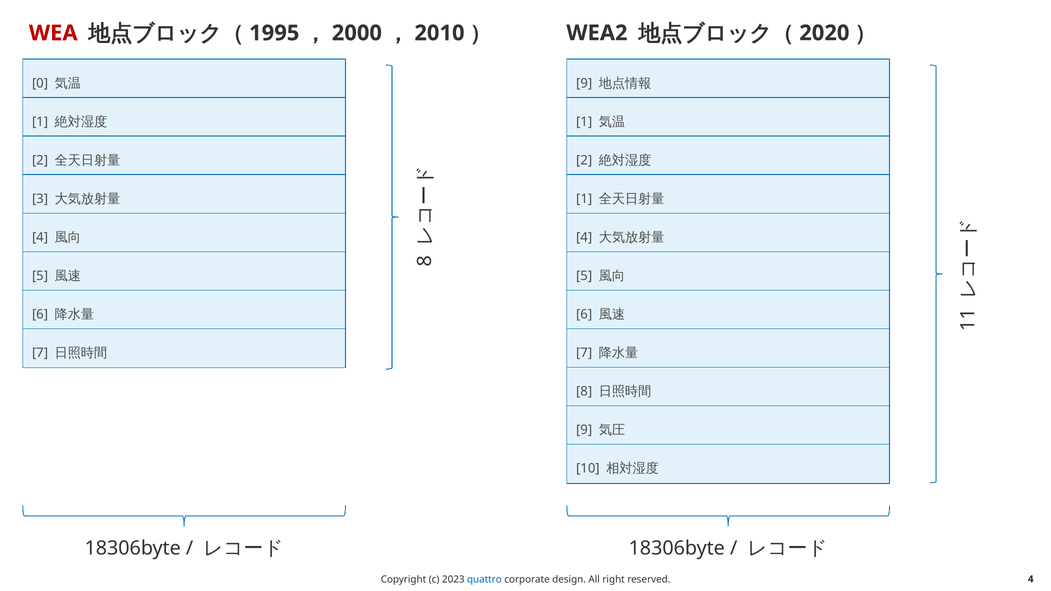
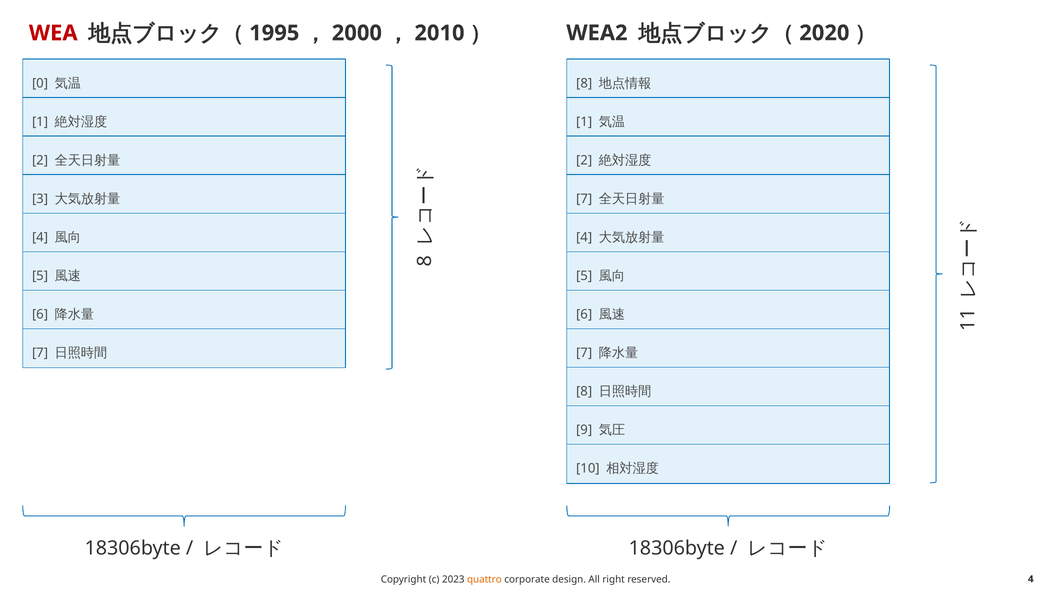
9 at (584, 83): 9 -> 8
1 at (584, 199): 1 -> 7
quattro colour: blue -> orange
